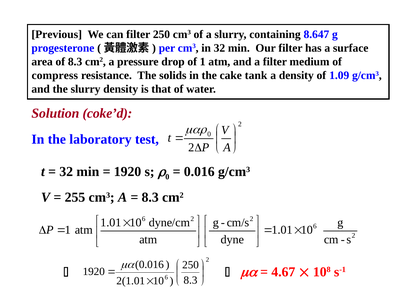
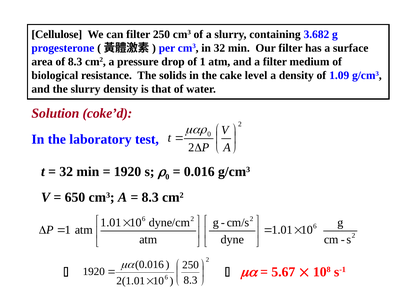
Previous: Previous -> Cellulose
8.647: 8.647 -> 3.682
compress: compress -> biological
tank: tank -> level
255: 255 -> 650
4.67: 4.67 -> 5.67
